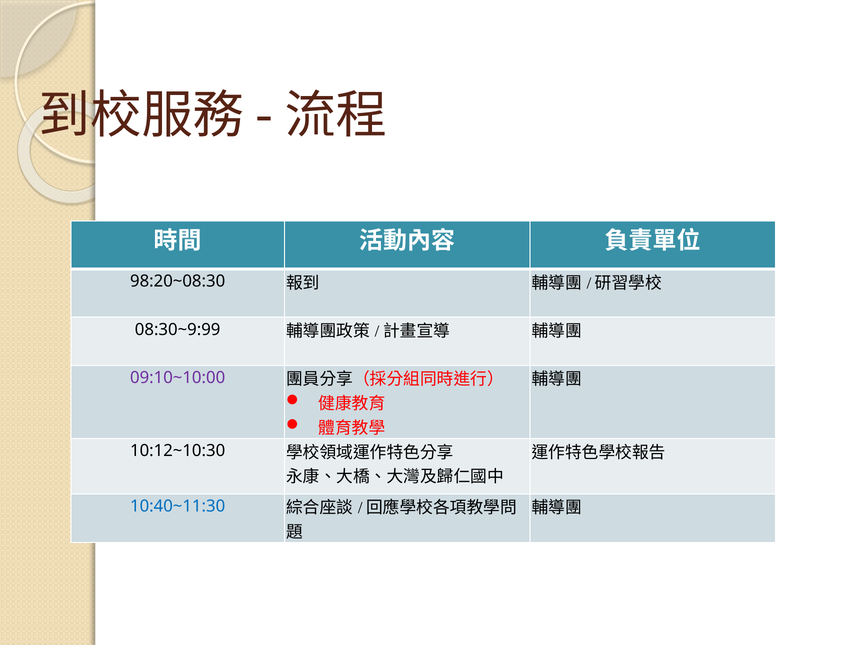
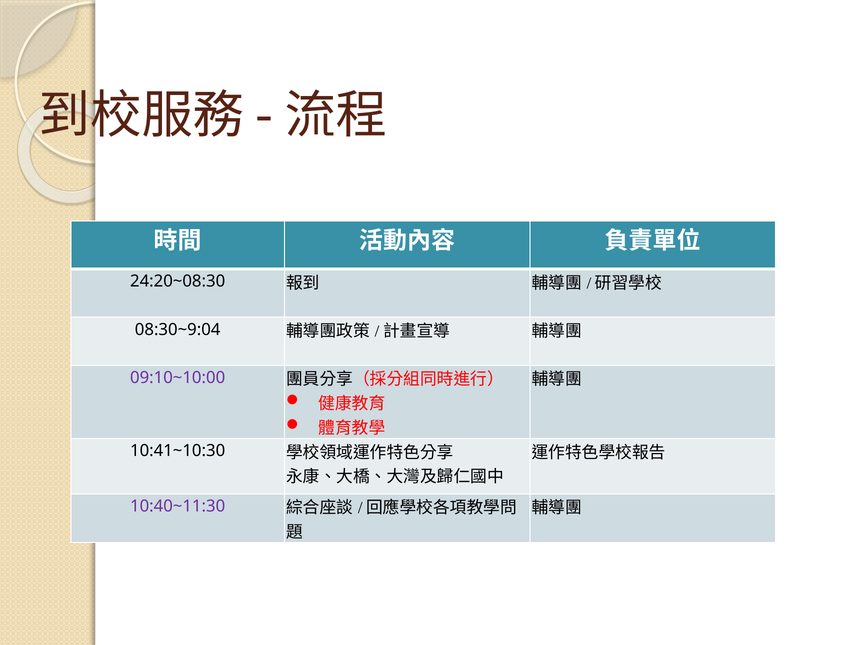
98:20~08:30: 98:20~08:30 -> 24:20~08:30
08:30~9:99: 08:30~9:99 -> 08:30~9:04
10:12~10:30: 10:12~10:30 -> 10:41~10:30
10:40~11:30 colour: blue -> purple
